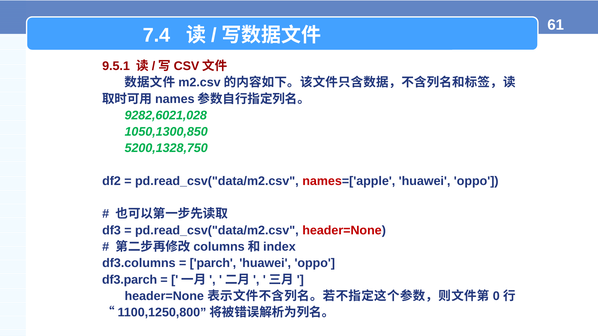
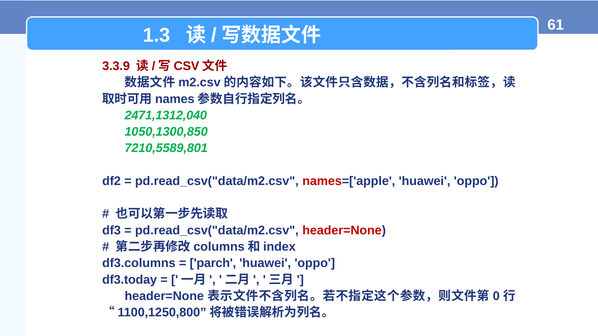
7.4: 7.4 -> 1.3
9.5.1: 9.5.1 -> 3.3.9
9282,6021,028: 9282,6021,028 -> 2471,1312,040
5200,1328,750: 5200,1328,750 -> 7210,5589,801
df3.parch: df3.parch -> df3.today
